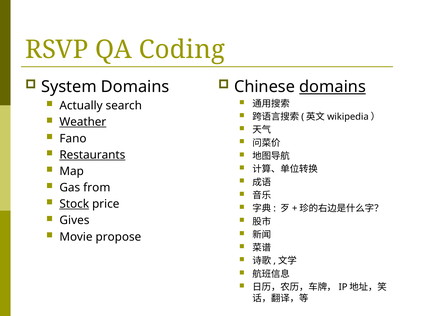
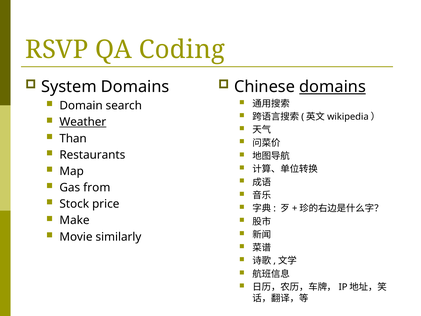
Actually: Actually -> Domain
Fano: Fano -> Than
Restaurants underline: present -> none
Stock underline: present -> none
Gives: Gives -> Make
propose: propose -> similarly
